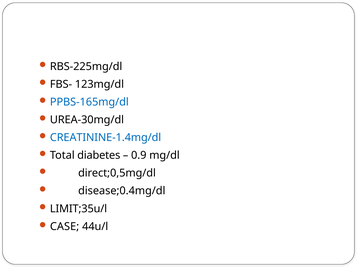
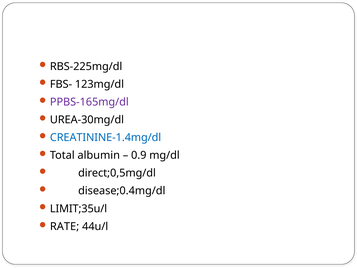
PPBS-165mg/dl colour: blue -> purple
diabetes: diabetes -> albumin
CASE: CASE -> RATE
